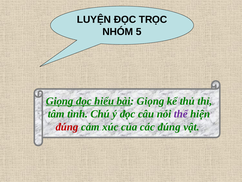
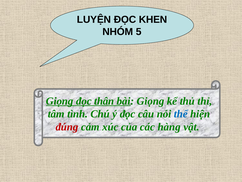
TRỌC: TRỌC -> KHEN
hiểu: hiểu -> thân
thể colour: purple -> blue
các đúng: đúng -> hàng
